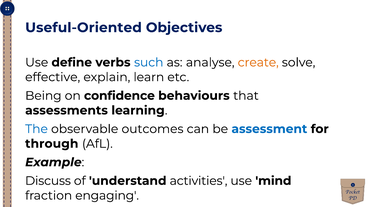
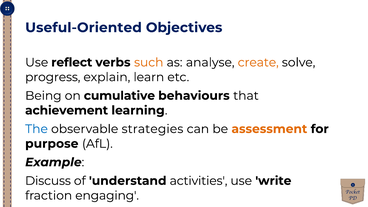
define: define -> reflect
such colour: blue -> orange
effective: effective -> progress
confidence: confidence -> cumulative
assessments: assessments -> achievement
outcomes: outcomes -> strategies
assessment colour: blue -> orange
through: through -> purpose
mind: mind -> write
